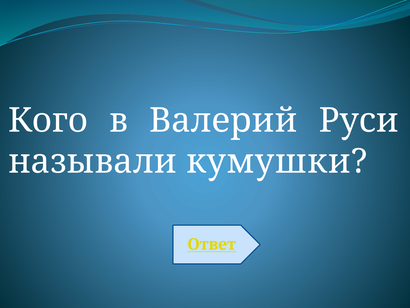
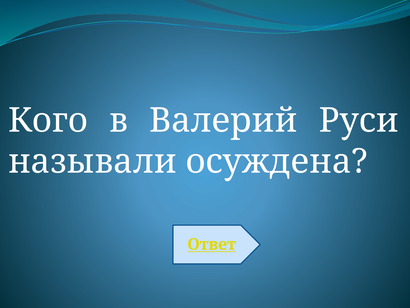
кумушки: кумушки -> осуждена
